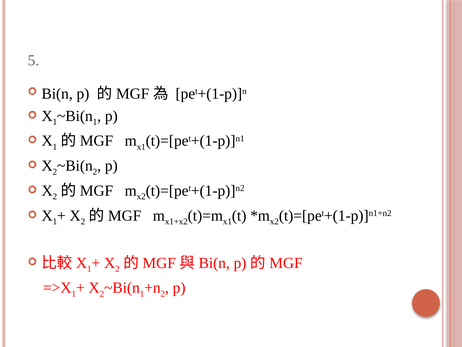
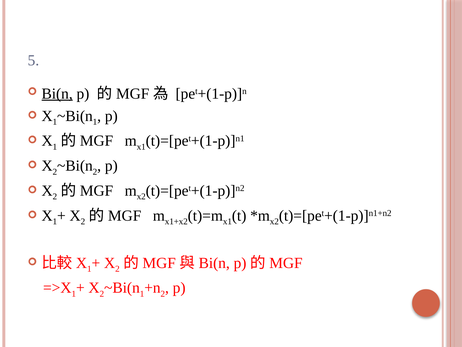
Bi(n underline: none -> present
